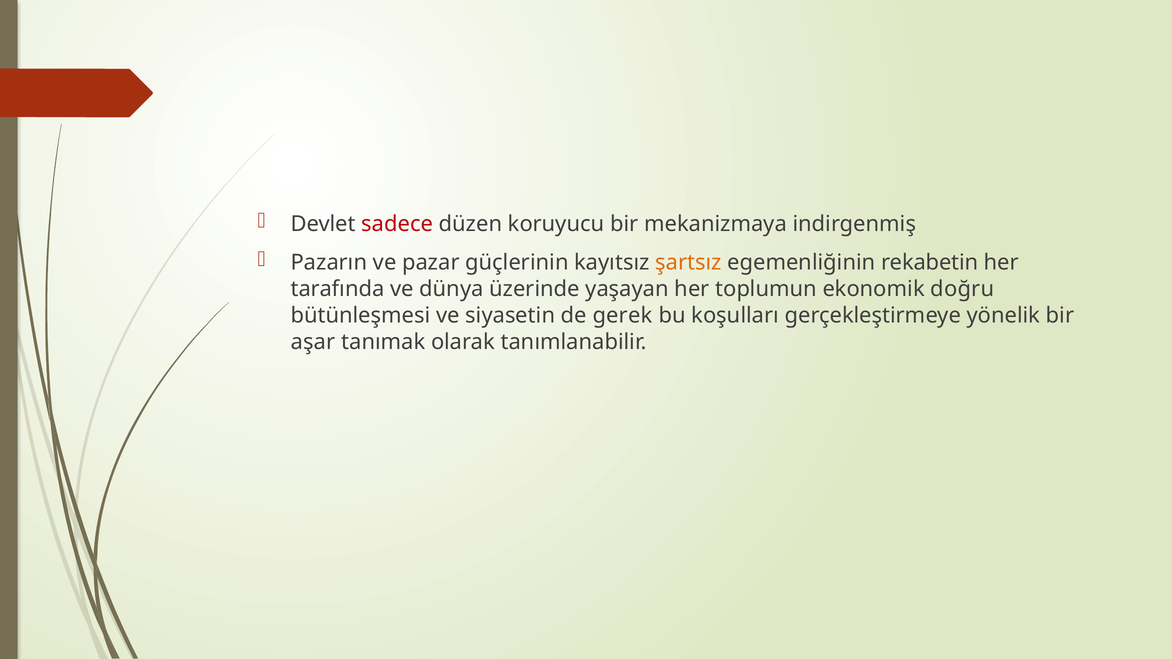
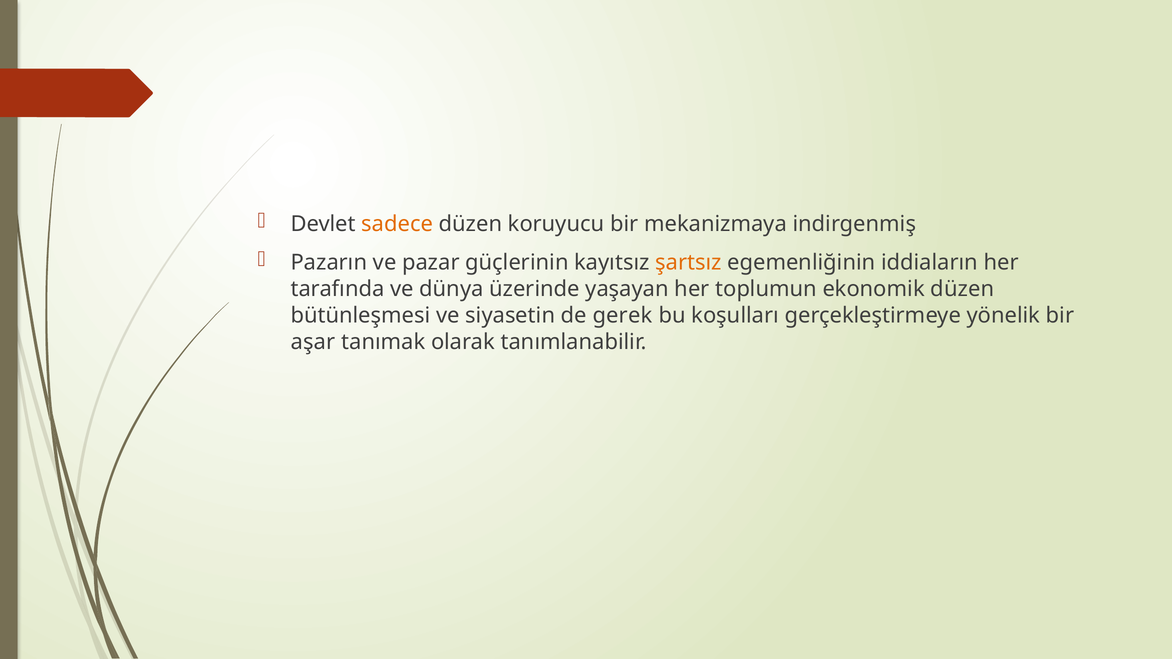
sadece colour: red -> orange
rekabetin: rekabetin -> iddiaların
ekonomik doğru: doğru -> düzen
